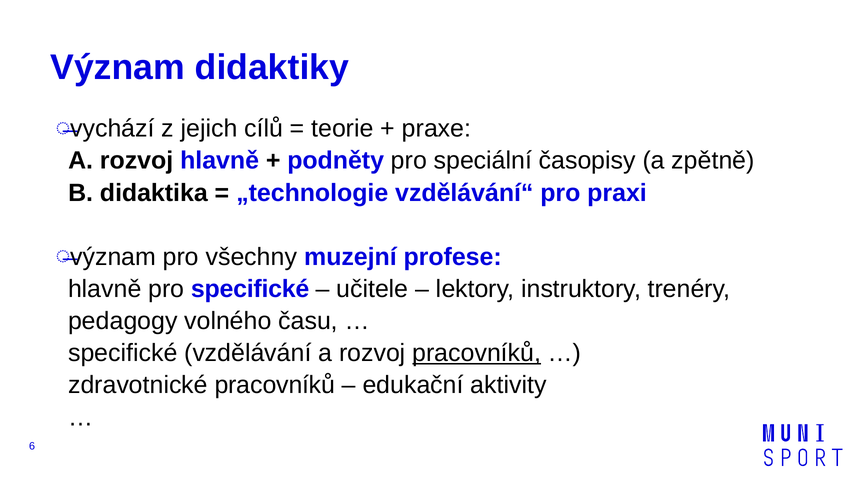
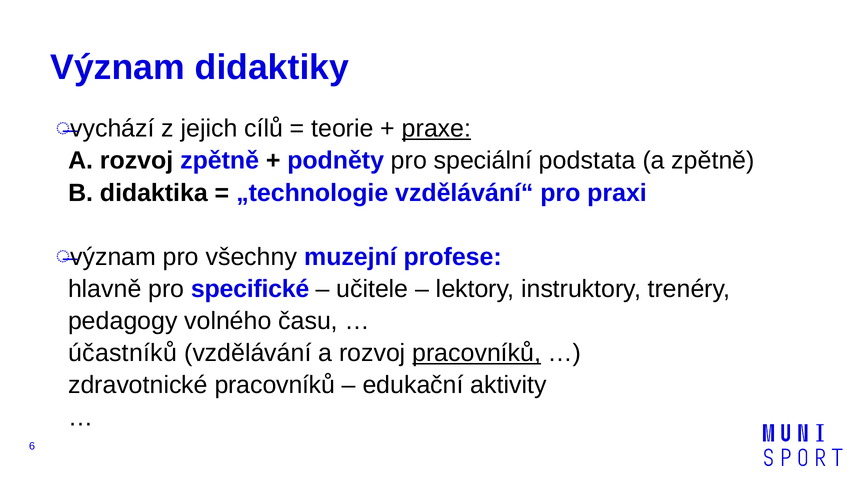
praxe underline: none -> present
rozvoj hlavně: hlavně -> zpětně
časopisy: časopisy -> podstata
specifické at (123, 353): specifické -> účastníků
